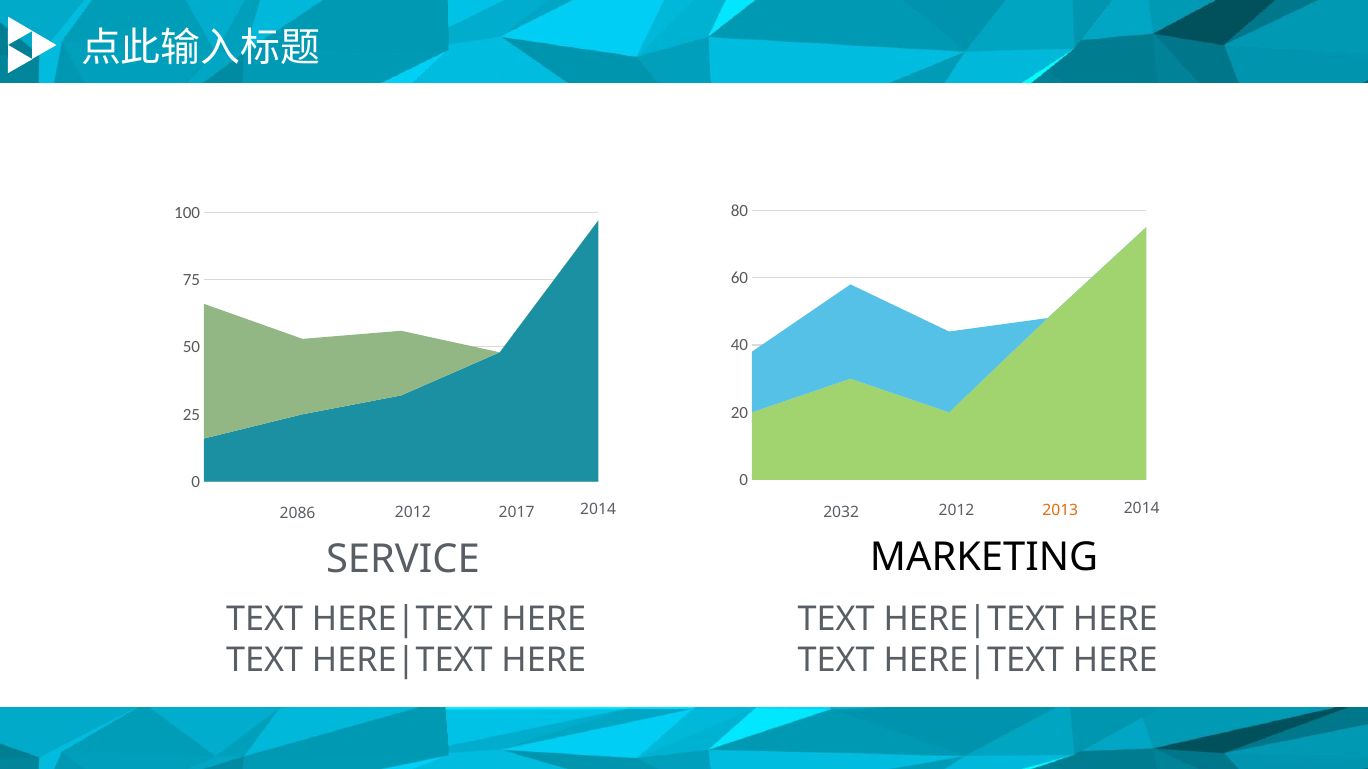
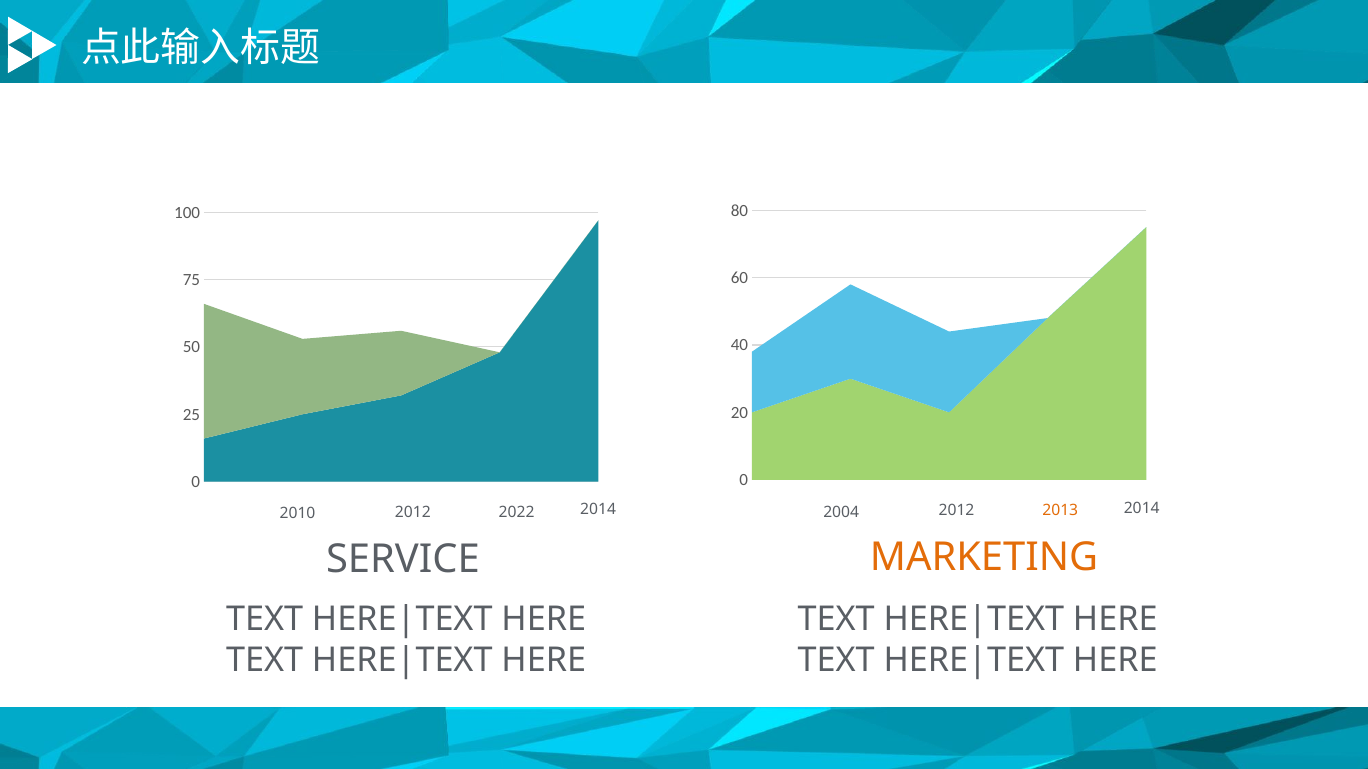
2086: 2086 -> 2010
2017: 2017 -> 2022
2032: 2032 -> 2004
MARKETING colour: black -> orange
